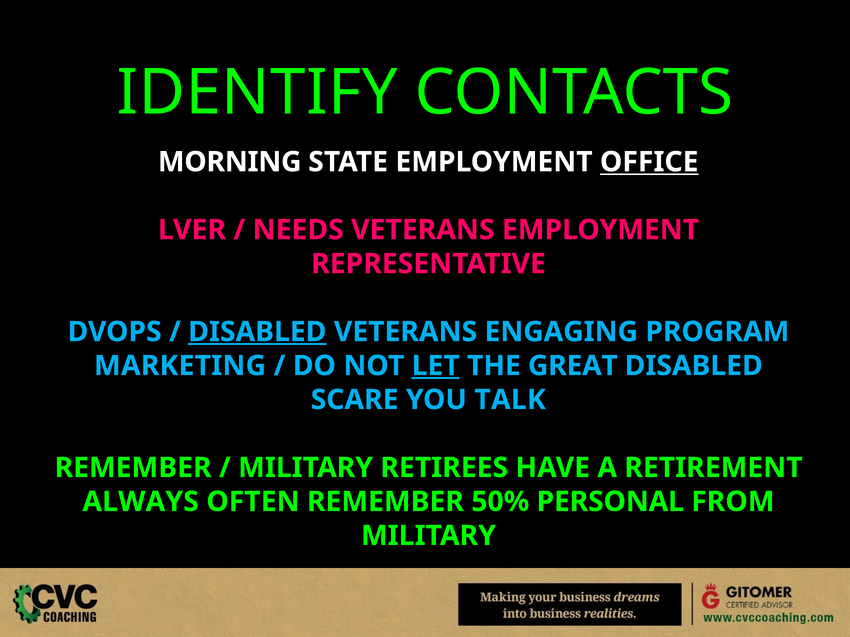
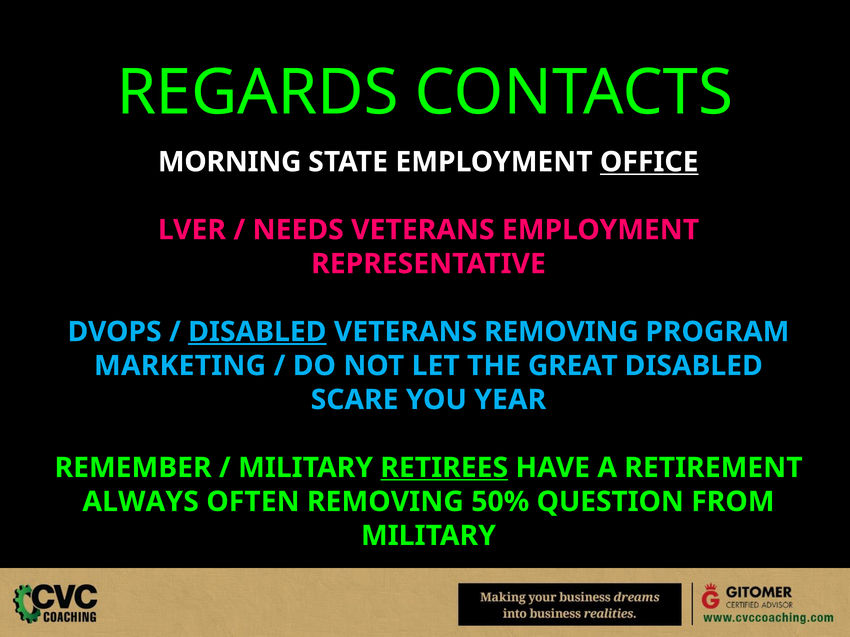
IDENTIFY: IDENTIFY -> REGARDS
VETERANS ENGAGING: ENGAGING -> REMOVING
LET underline: present -> none
TALK: TALK -> YEAR
RETIREES underline: none -> present
OFTEN REMEMBER: REMEMBER -> REMOVING
PERSONAL: PERSONAL -> QUESTION
